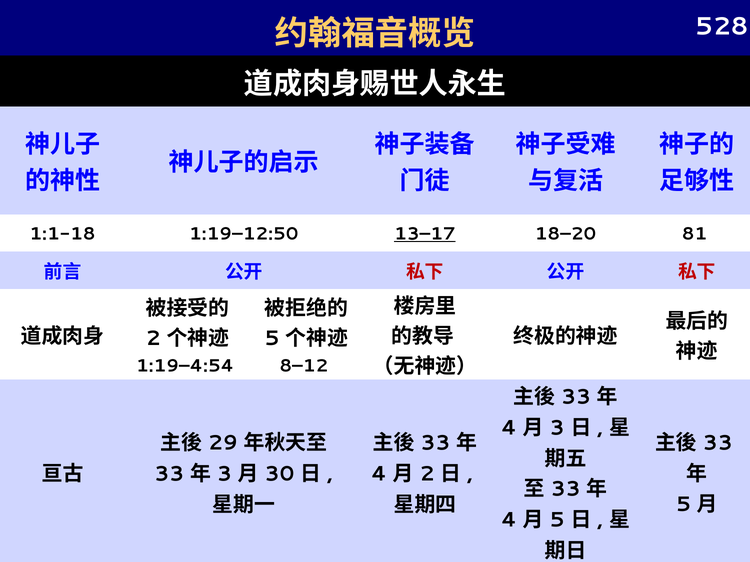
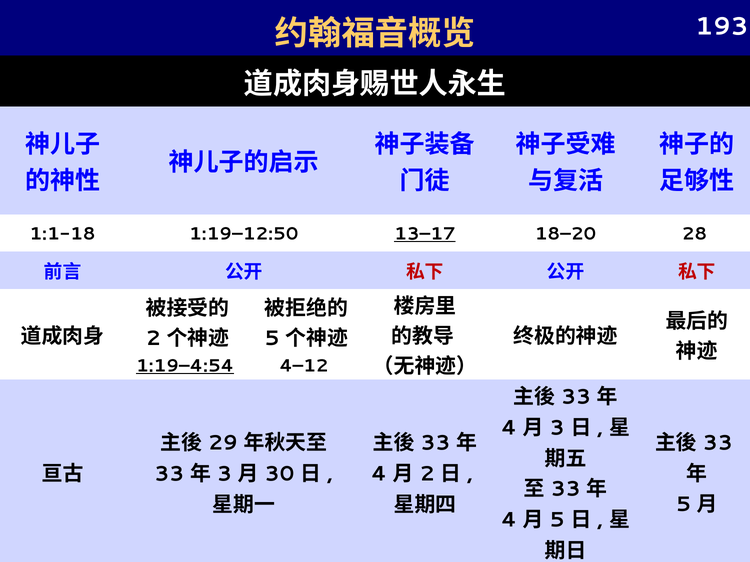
528: 528 -> 193
81: 81 -> 28
1:19–4:54 underline: none -> present
8–12: 8–12 -> 4–12
